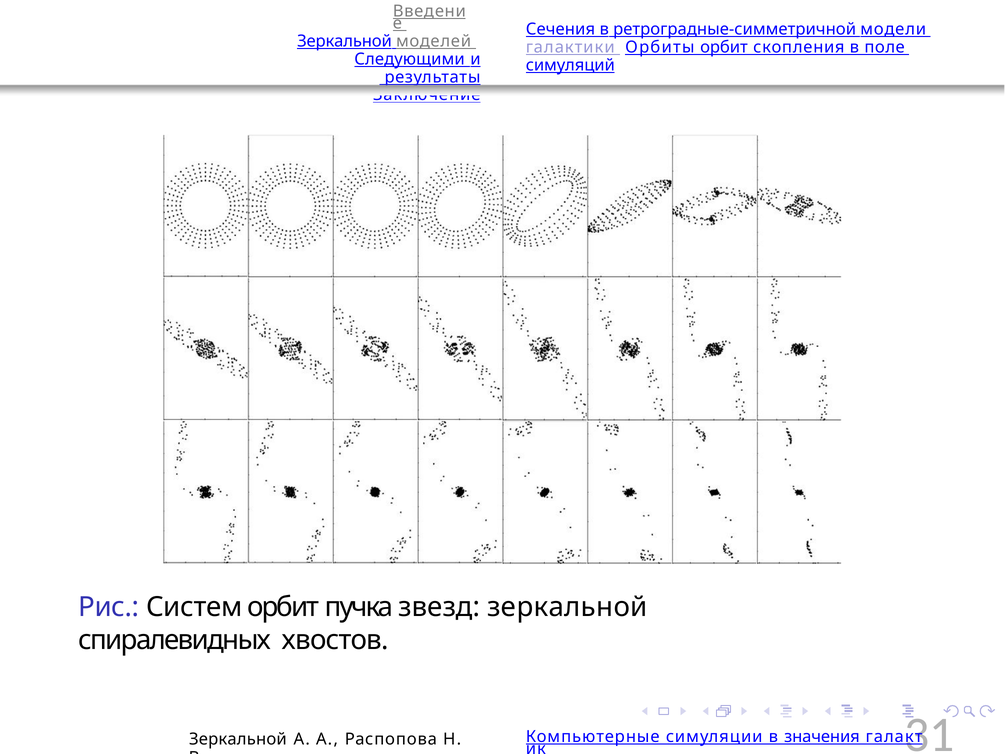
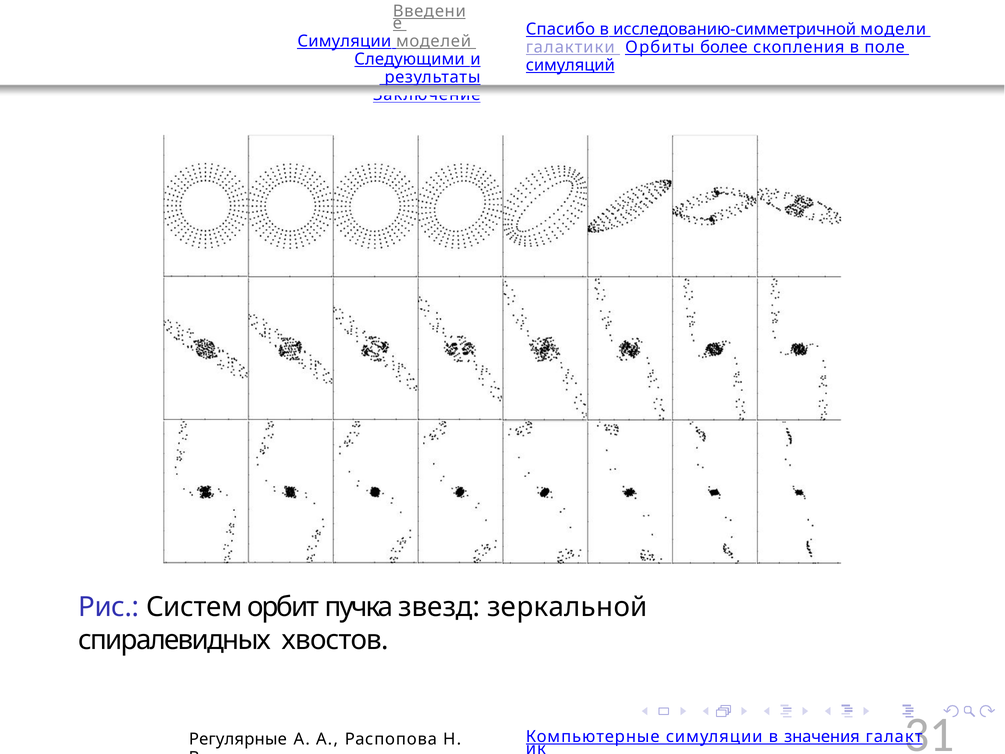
Сечения: Сечения -> Спасибо
ретроградные-симметричной: ретроградные-симметричной -> исследованию-симметричной
Зеркальной at (345, 41): Зеркальной -> Симуляции
Орбиты орбит: орбит -> более
Зеркальной at (238, 740): Зеркальной -> Регулярные
